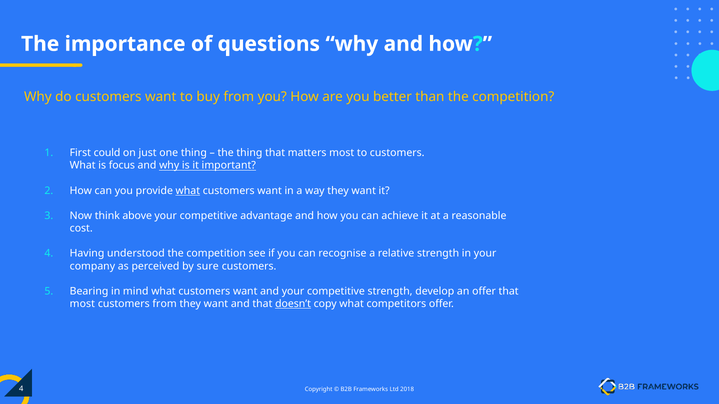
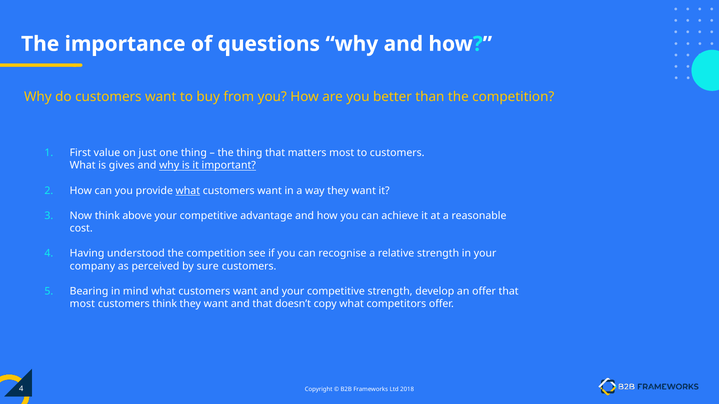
could: could -> value
focus: focus -> gives
customers from: from -> think
doesn’t underline: present -> none
